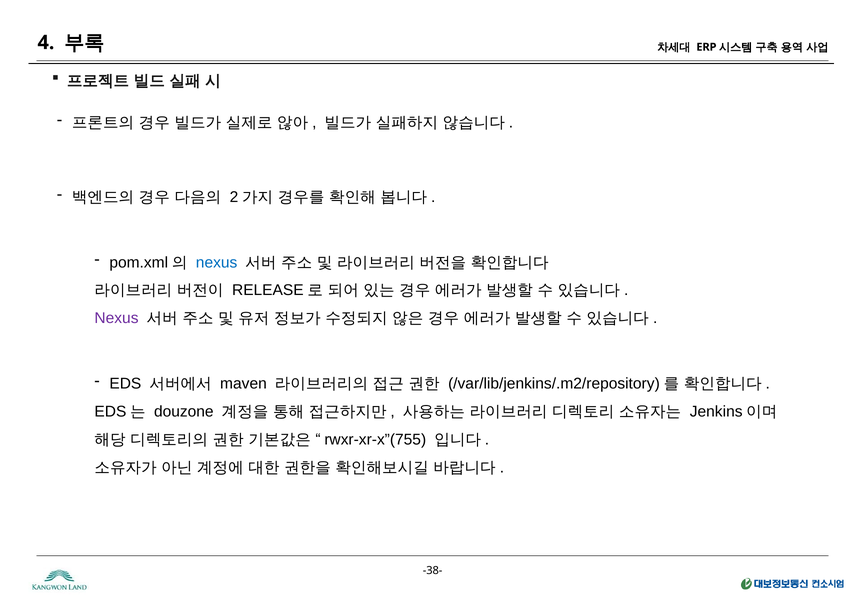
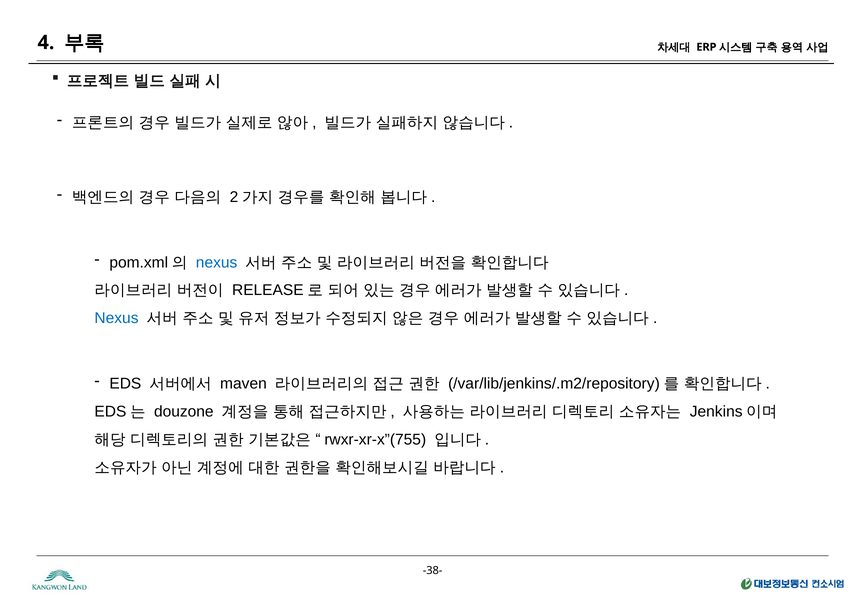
Nexus at (116, 318) colour: purple -> blue
